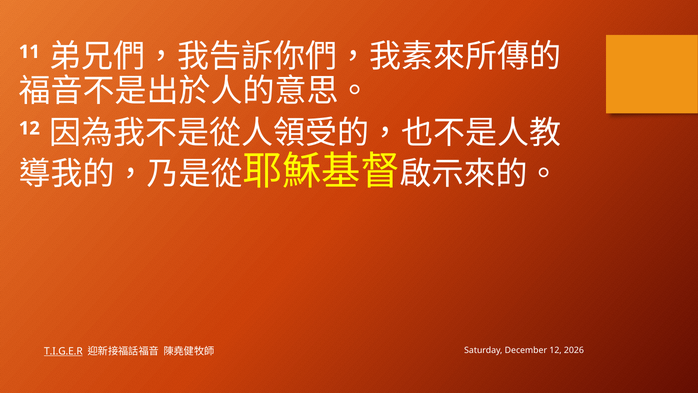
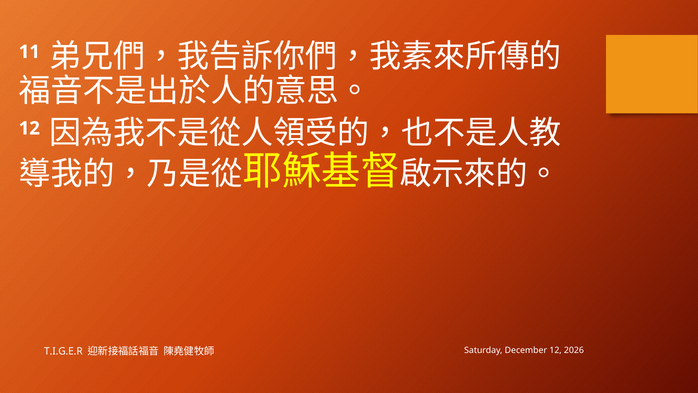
T.I.G.E.R underline: present -> none
